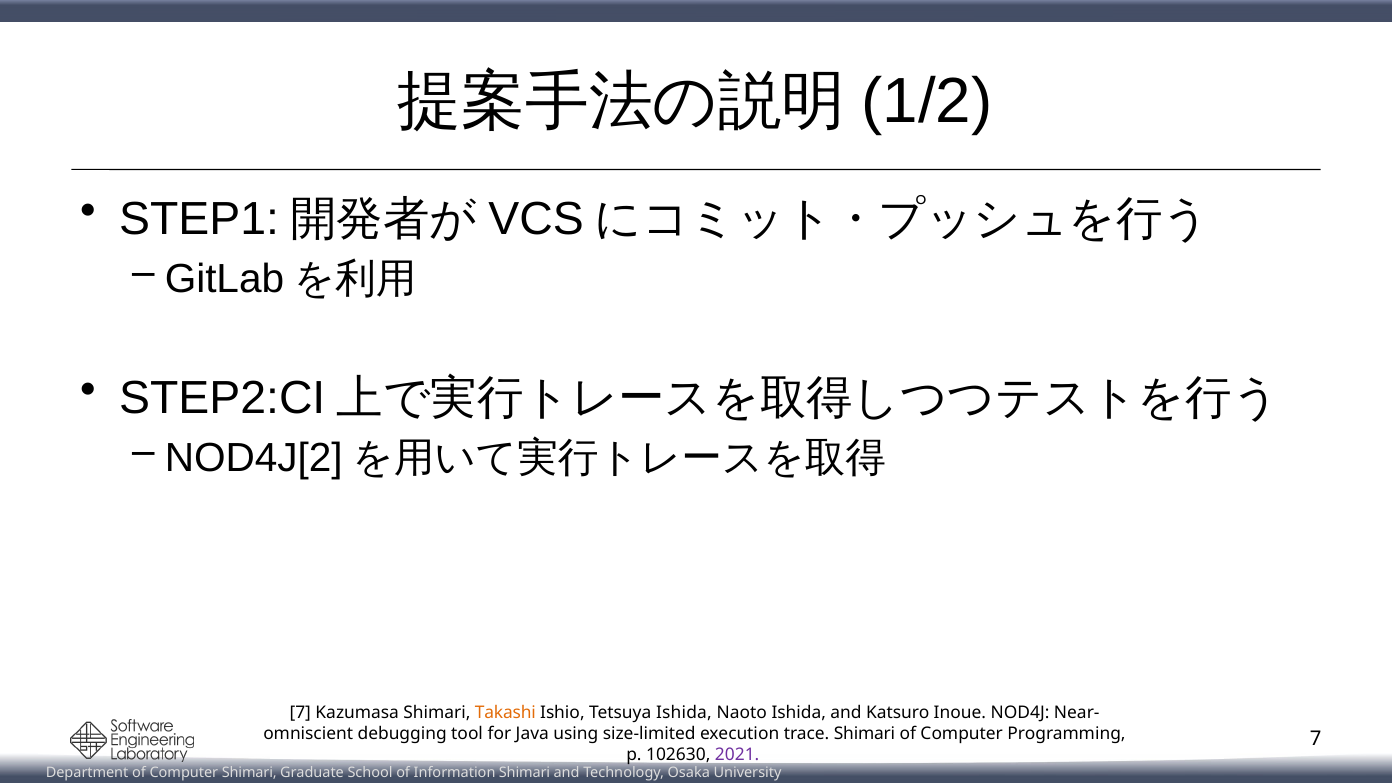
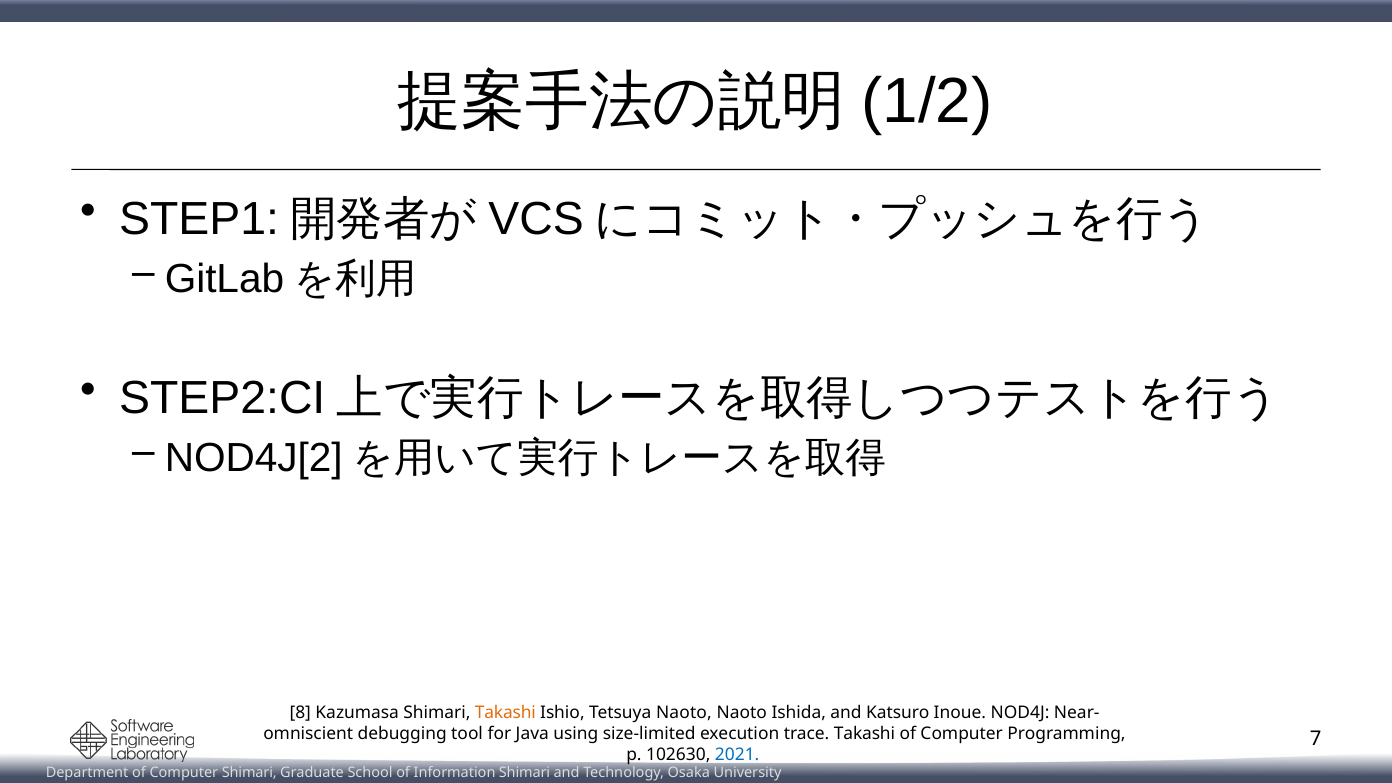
7 at (300, 713): 7 -> 8
Tetsuya Ishida: Ishida -> Naoto
trace Shimari: Shimari -> Takashi
2021 colour: purple -> blue
